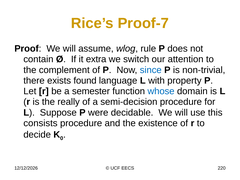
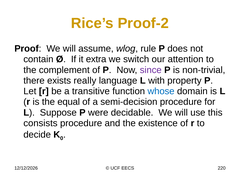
Proof-7: Proof-7 -> Proof-2
since colour: blue -> purple
found: found -> really
semester: semester -> transitive
really: really -> equal
